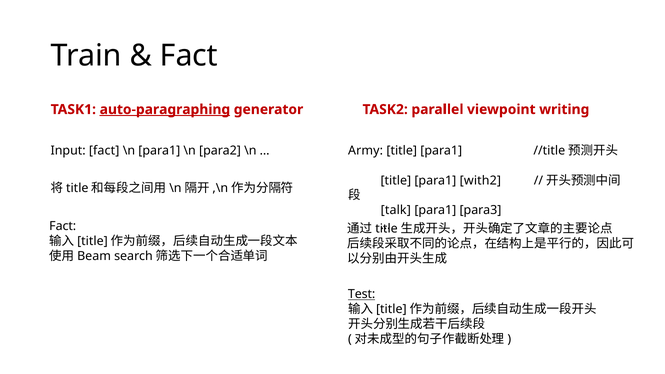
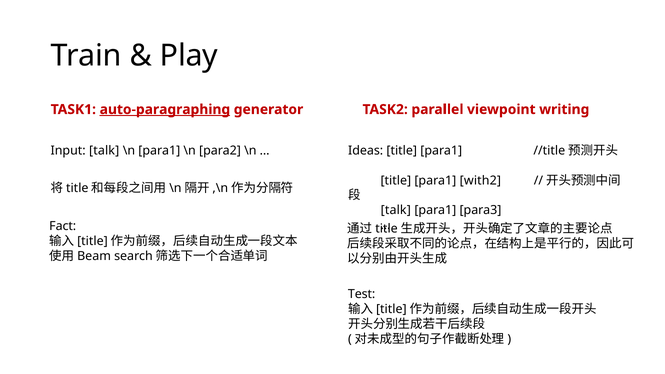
Fact at (189, 56): Fact -> Play
Input fact: fact -> talk
Army: Army -> Ideas
Test underline: present -> none
